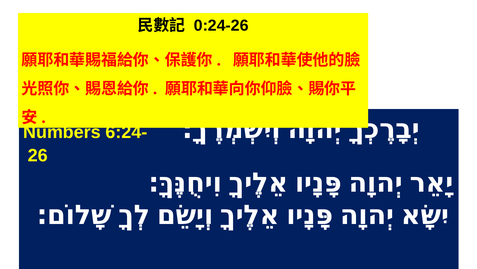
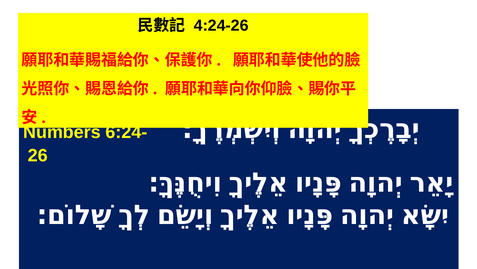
0:24-26: 0:24-26 -> 4:24-26
